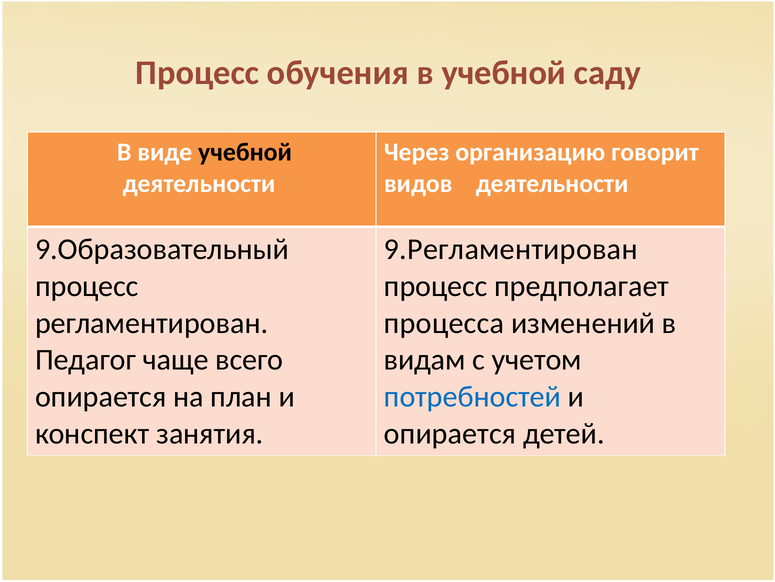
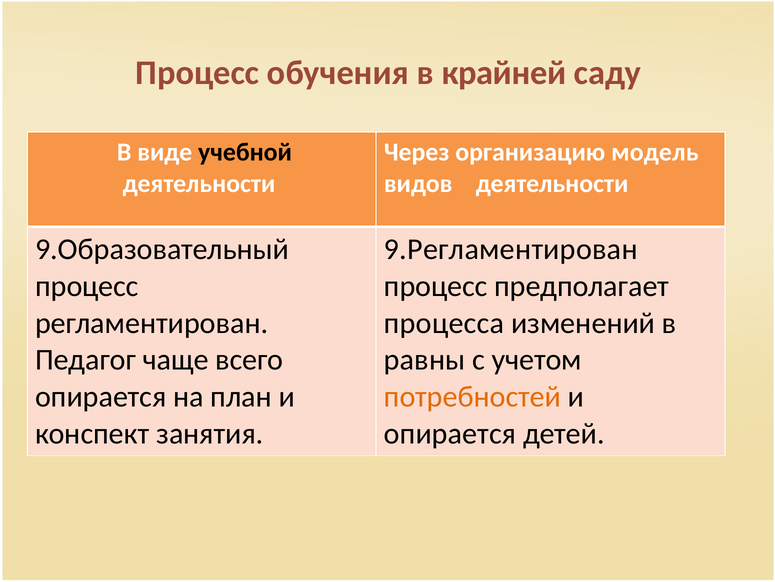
в учебной: учебной -> крайней
говорит: говорит -> модель
видам: видам -> равны
потребностей colour: blue -> orange
